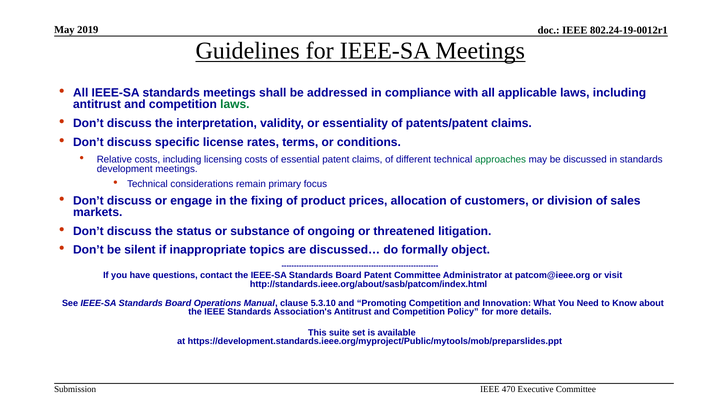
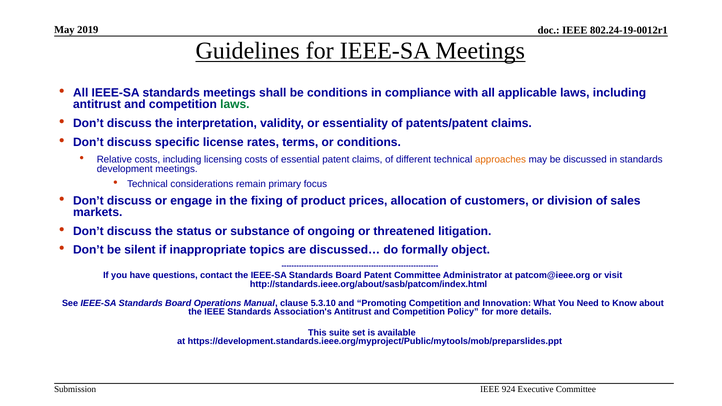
be addressed: addressed -> conditions
approaches colour: green -> orange
470: 470 -> 924
